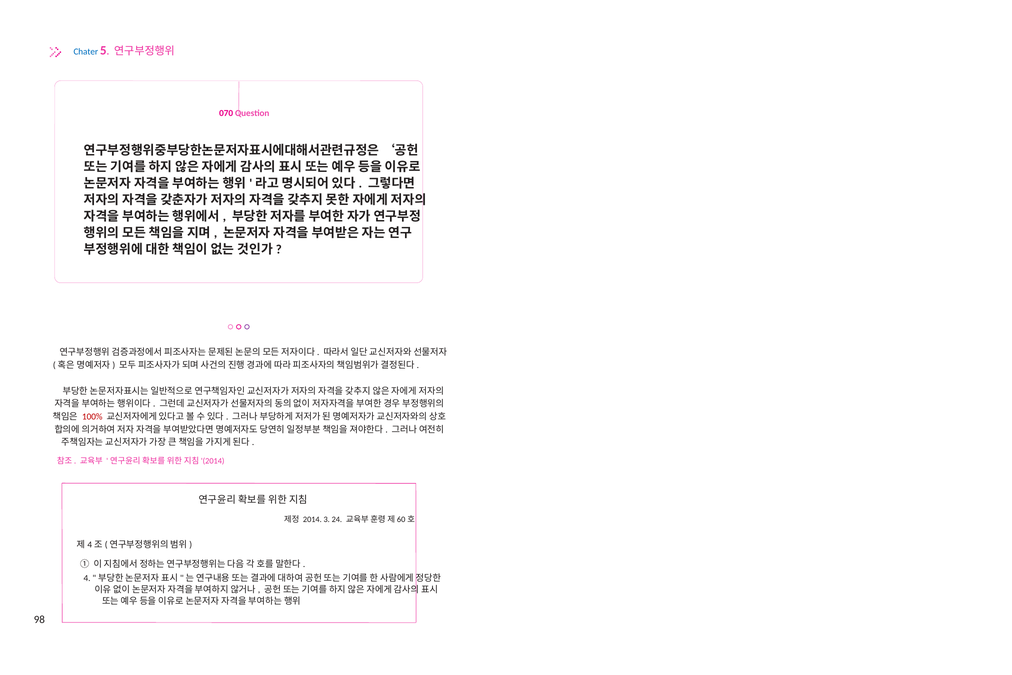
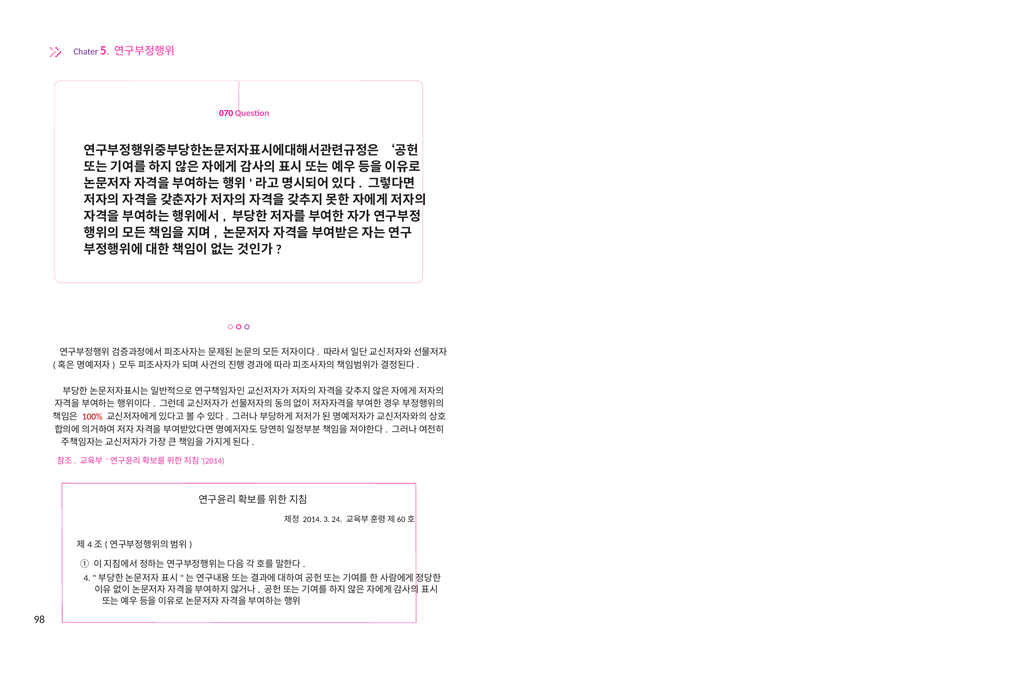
Chater colour: blue -> purple
